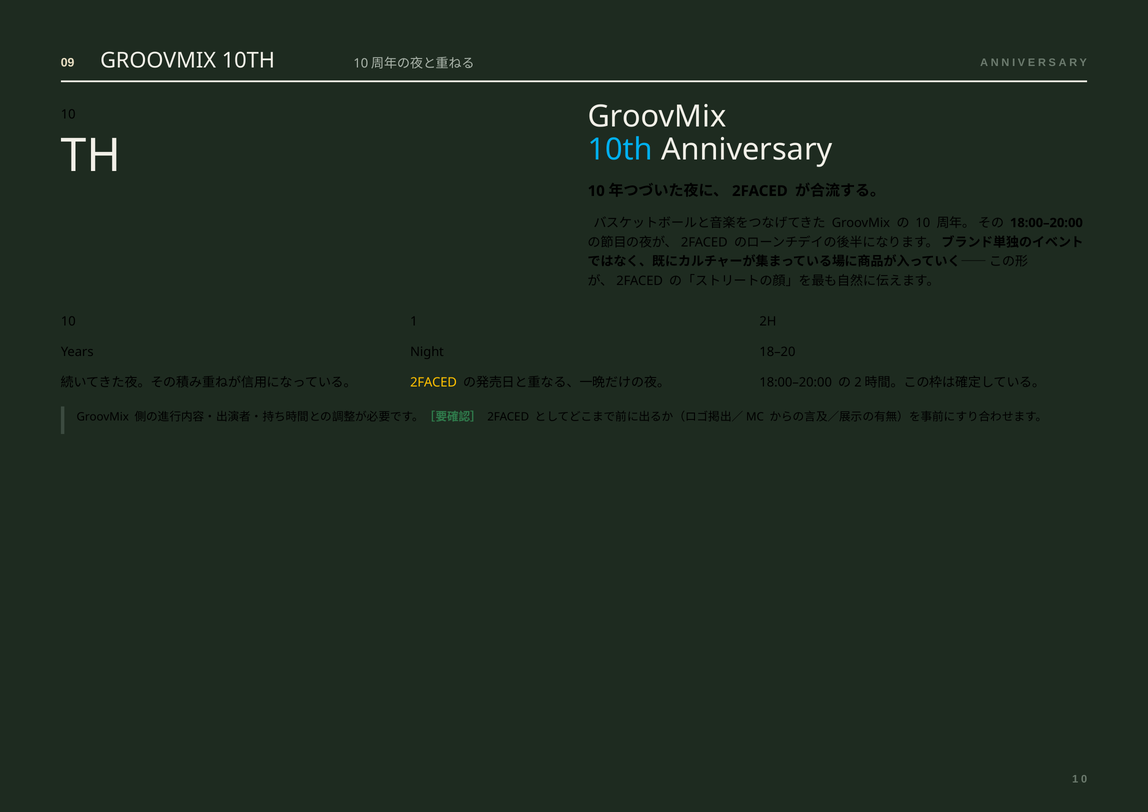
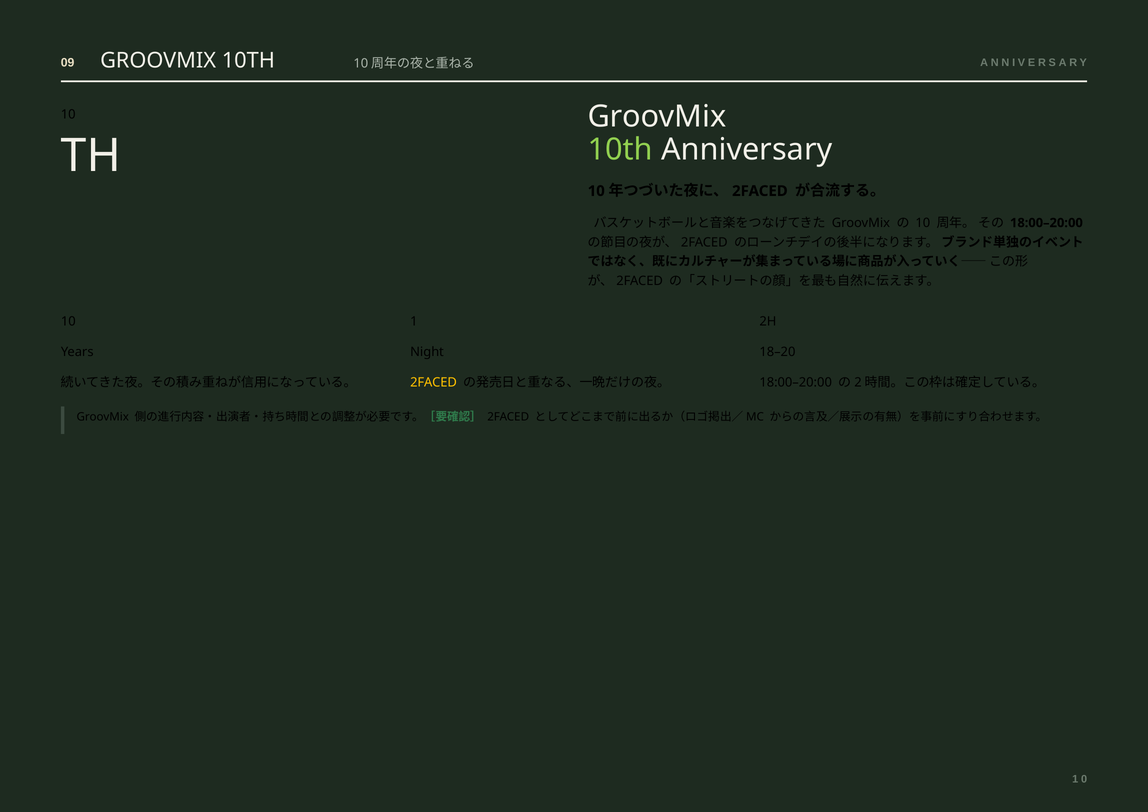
10th at (620, 150) colour: light blue -> light green
